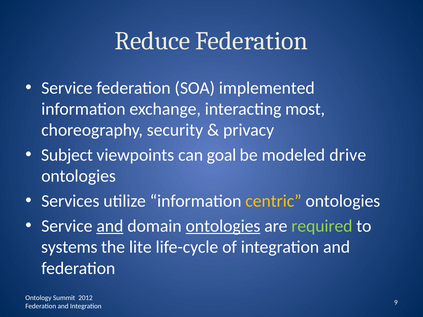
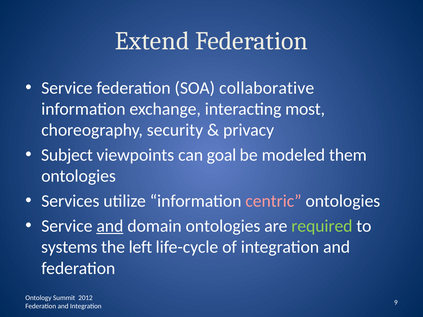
Reduce: Reduce -> Extend
implemented: implemented -> collaborative
drive: drive -> them
centric colour: yellow -> pink
ontologies at (223, 226) underline: present -> none
lite: lite -> left
